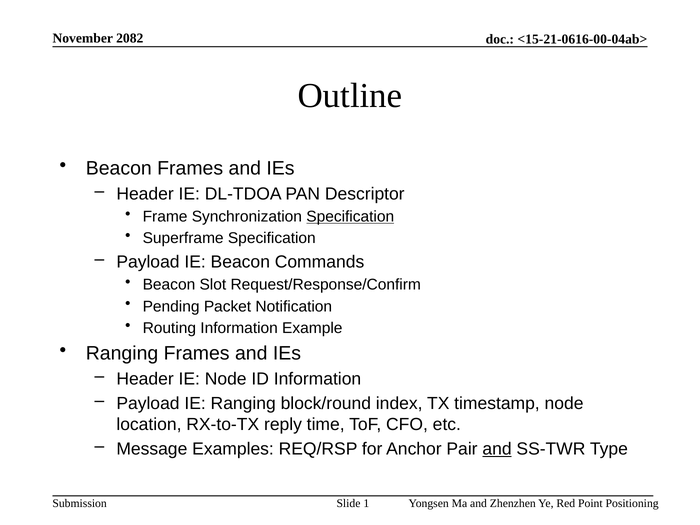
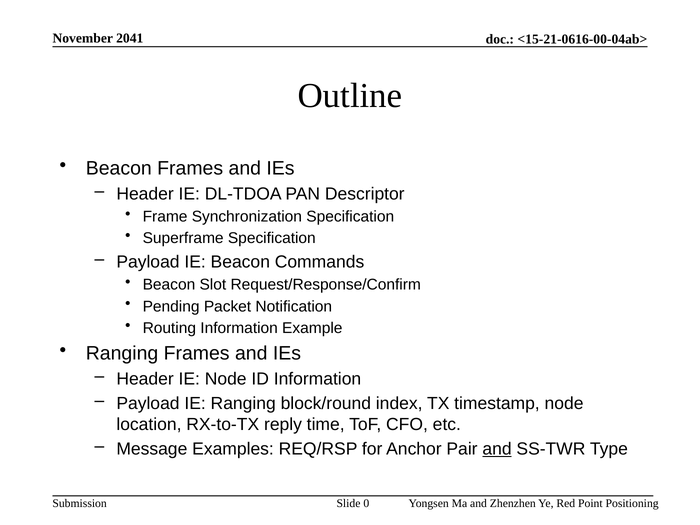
2082: 2082 -> 2041
Specification at (350, 217) underline: present -> none
1: 1 -> 0
